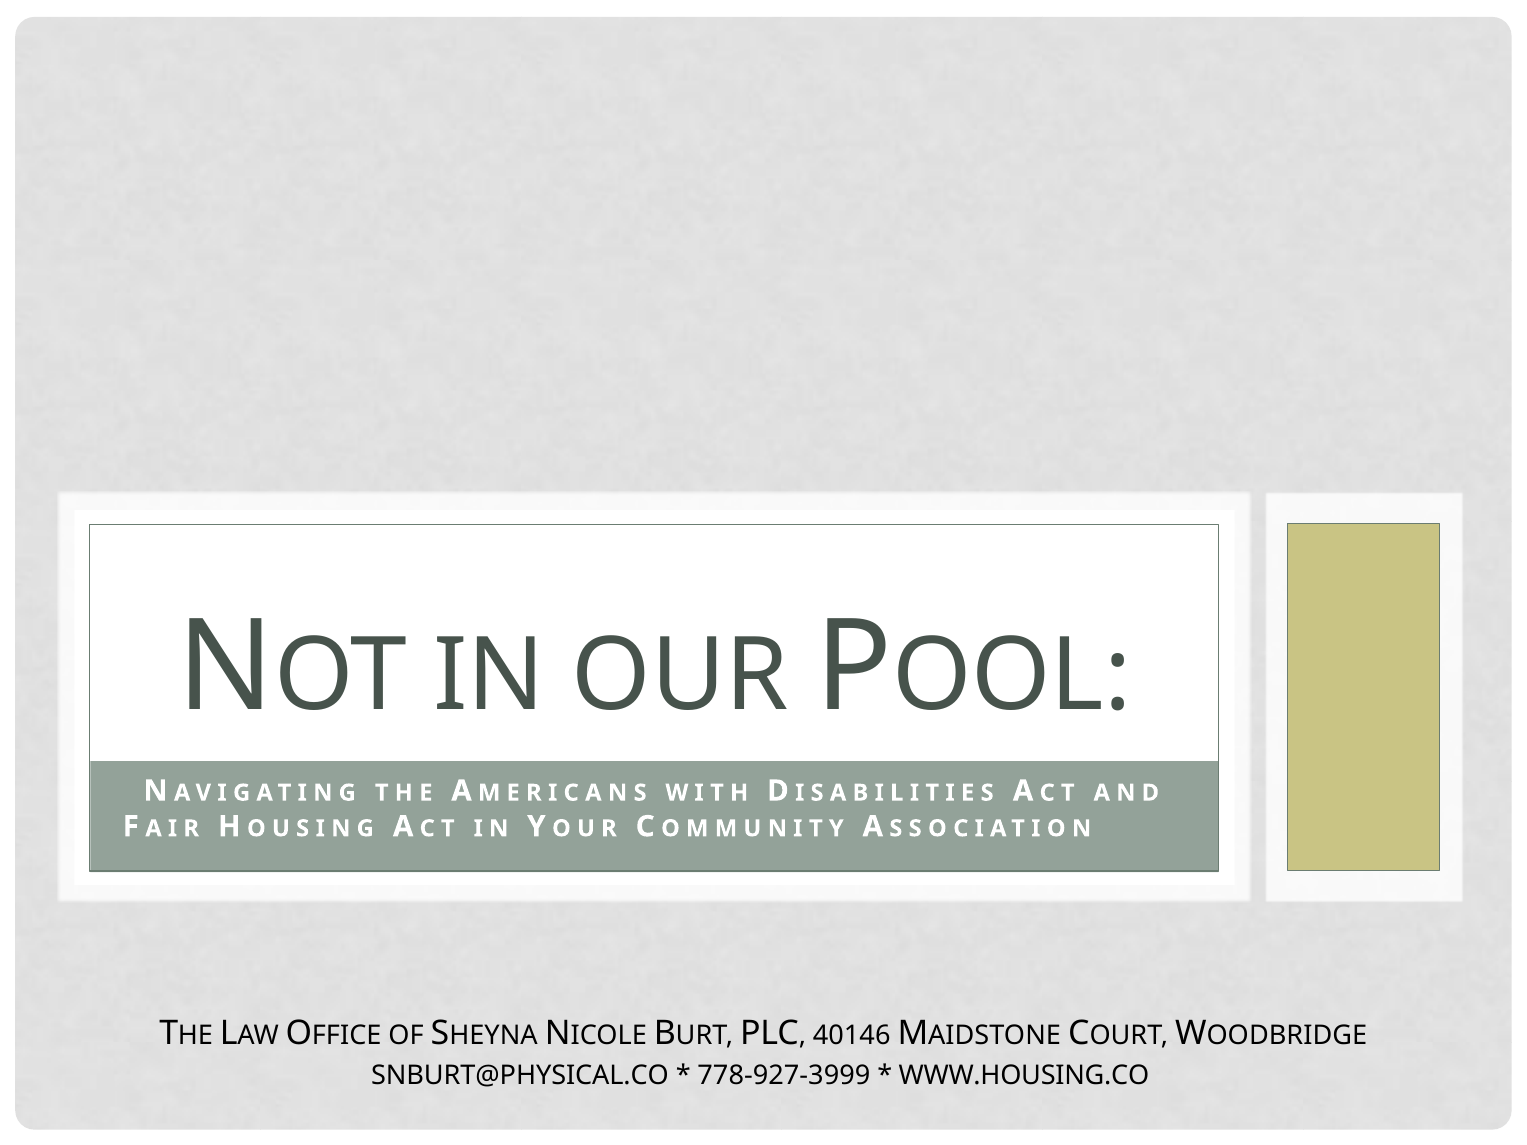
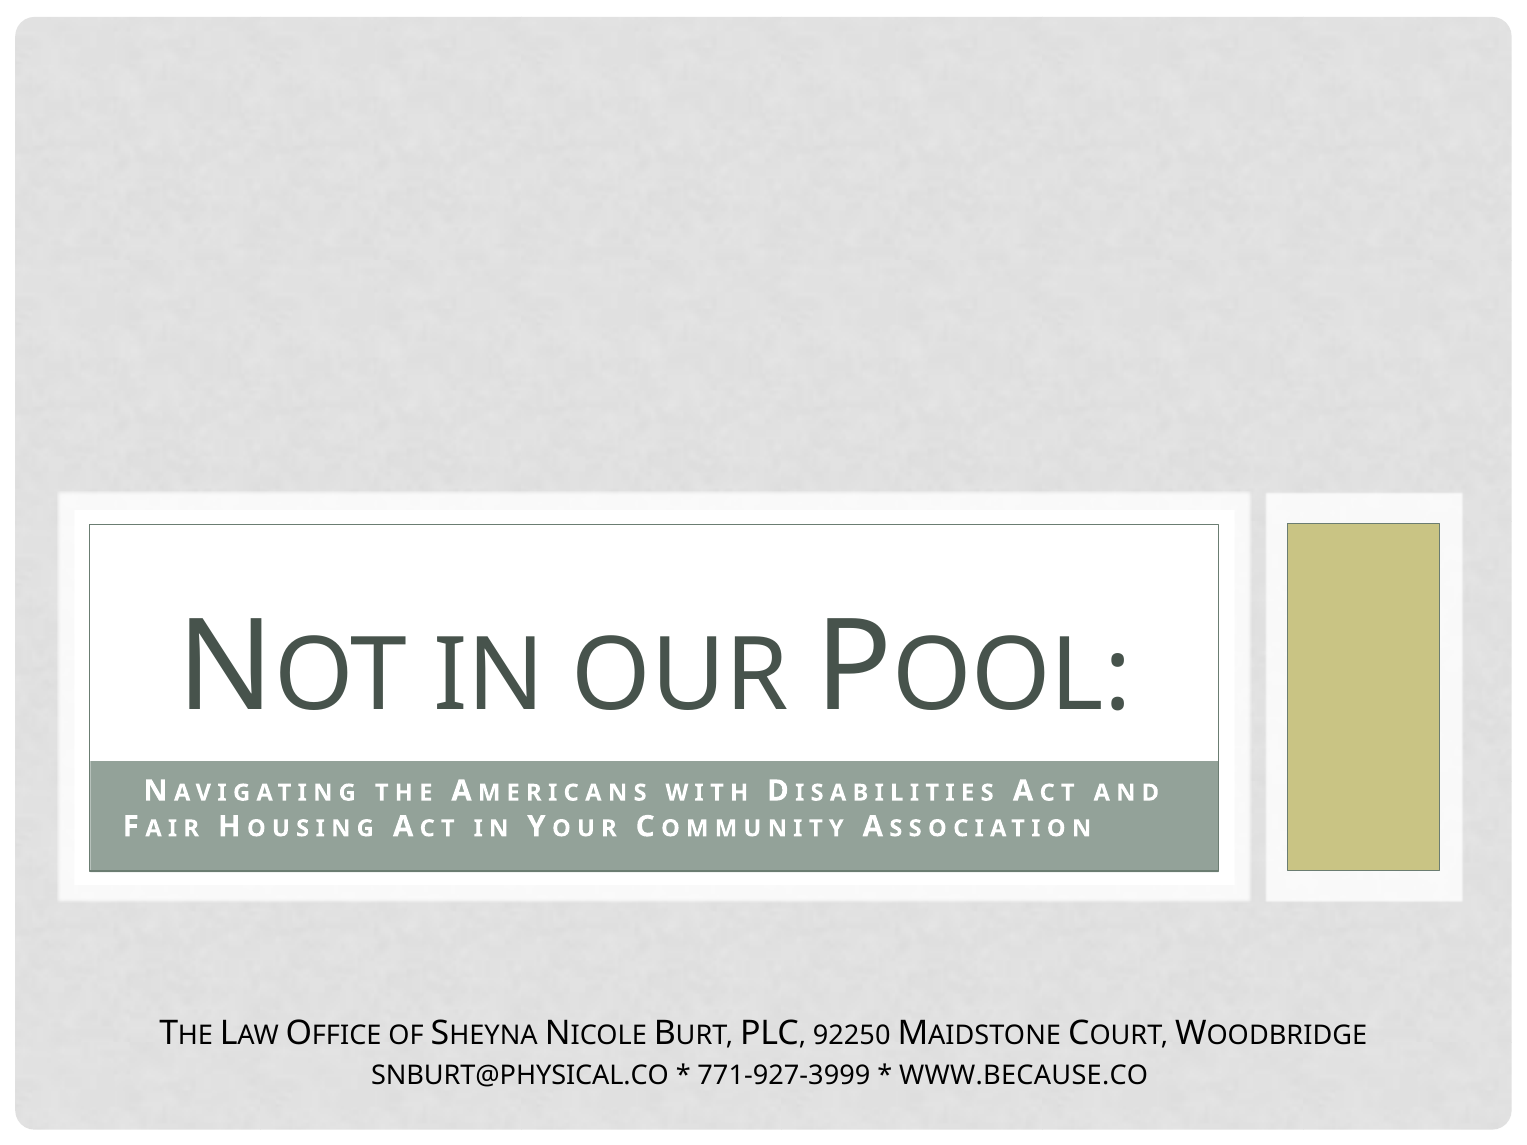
40146: 40146 -> 92250
778-927-3999: 778-927-3999 -> 771-927-3999
WWW.HOUSING.CO: WWW.HOUSING.CO -> WWW.BECAUSE.CO
